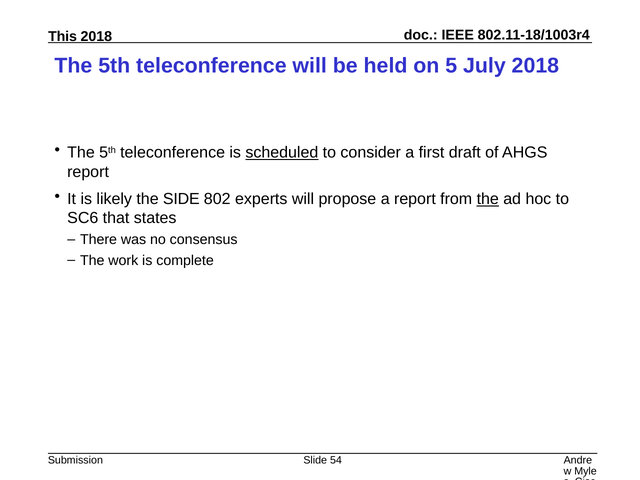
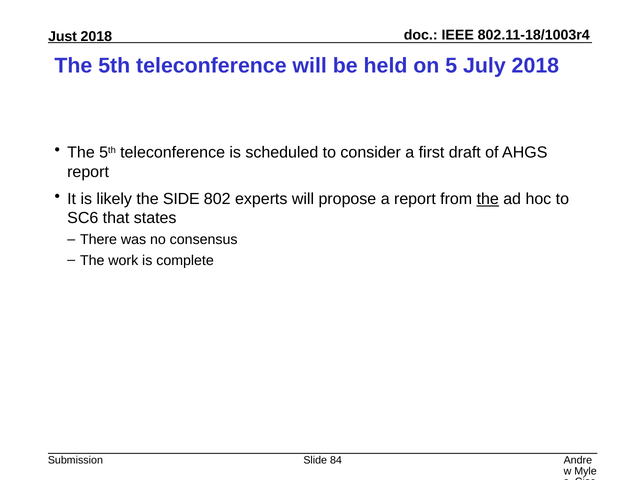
This: This -> Just
scheduled underline: present -> none
54: 54 -> 84
